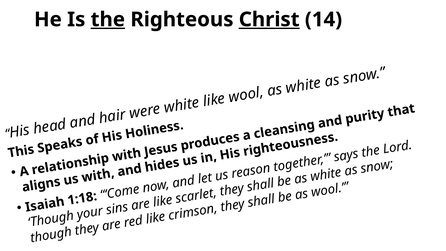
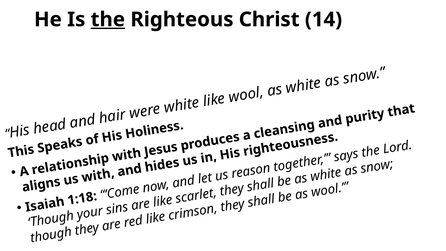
Christ underline: present -> none
